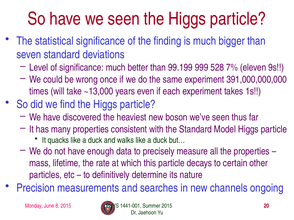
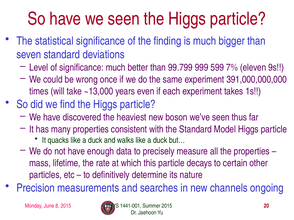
99.199: 99.199 -> 99.799
528: 528 -> 599
